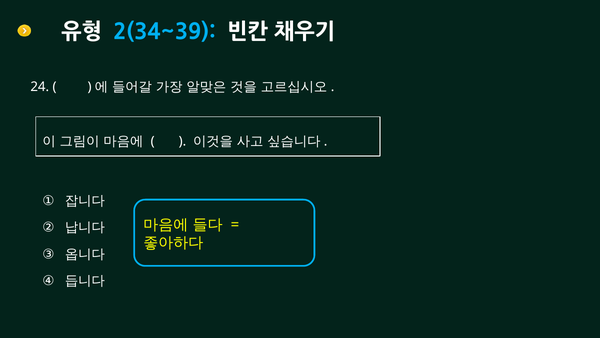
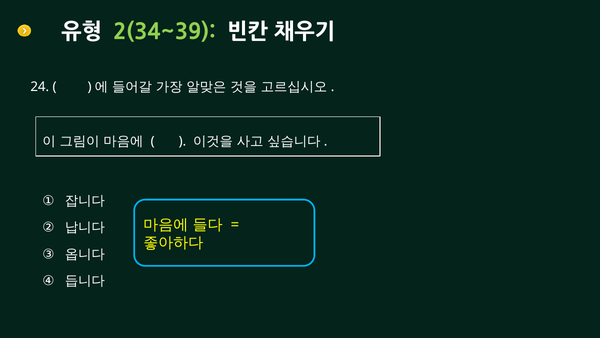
2(34~39 colour: light blue -> light green
